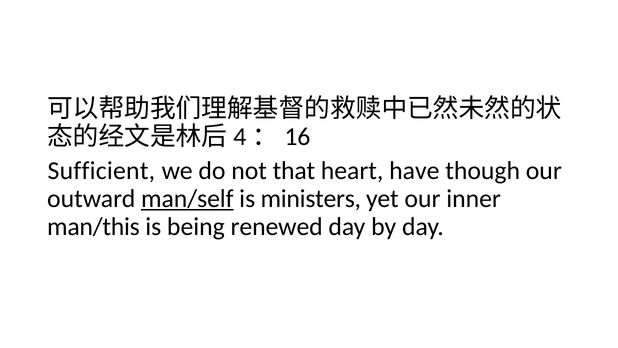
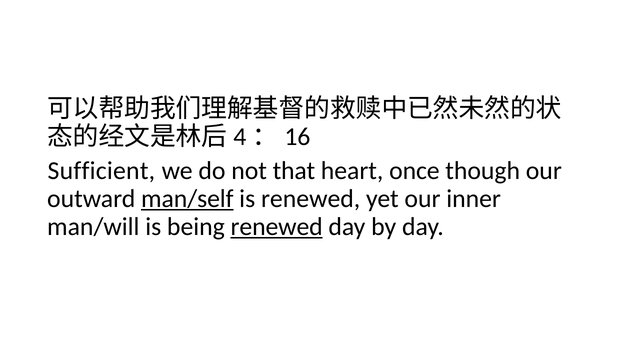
have: have -> once
is ministers: ministers -> renewed
man/this: man/this -> man/will
renewed at (277, 226) underline: none -> present
